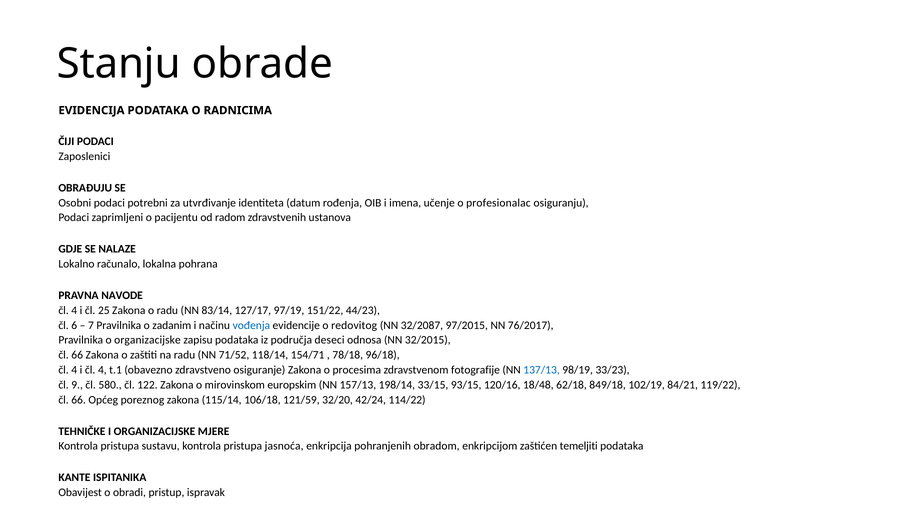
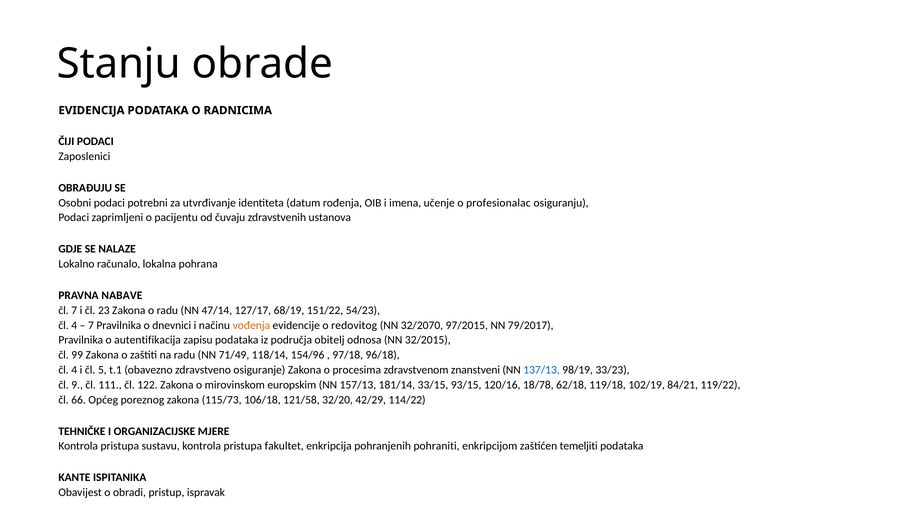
radom: radom -> čuvaju
NAVODE: NAVODE -> NABAVE
4 at (74, 310): 4 -> 7
25: 25 -> 23
83/14: 83/14 -> 47/14
97/19: 97/19 -> 68/19
44/23: 44/23 -> 54/23
6 at (74, 325): 6 -> 4
zadanim: zadanim -> dnevnici
vođenja colour: blue -> orange
32/2087: 32/2087 -> 32/2070
76/2017: 76/2017 -> 79/2017
o organizacijske: organizacijske -> autentifikacija
deseci: deseci -> obitelj
66 at (77, 355): 66 -> 99
71/52: 71/52 -> 71/49
154/71: 154/71 -> 154/96
78/18: 78/18 -> 97/18
i čl 4: 4 -> 5
fotografije: fotografije -> znanstveni
580: 580 -> 111
198/14: 198/14 -> 181/14
18/48: 18/48 -> 18/78
849/18: 849/18 -> 119/18
115/14: 115/14 -> 115/73
121/59: 121/59 -> 121/58
42/24: 42/24 -> 42/29
jasnoća: jasnoća -> fakultet
obradom: obradom -> pohraniti
